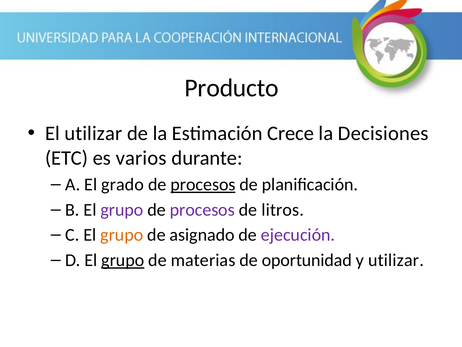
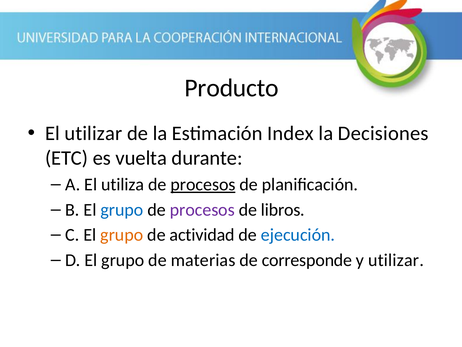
Crece: Crece -> Index
varios: varios -> vuelta
grado: grado -> utiliza
grupo at (122, 210) colour: purple -> blue
litros: litros -> libros
asignado: asignado -> actividad
ejecución colour: purple -> blue
grupo at (123, 260) underline: present -> none
oportunidad: oportunidad -> corresponde
